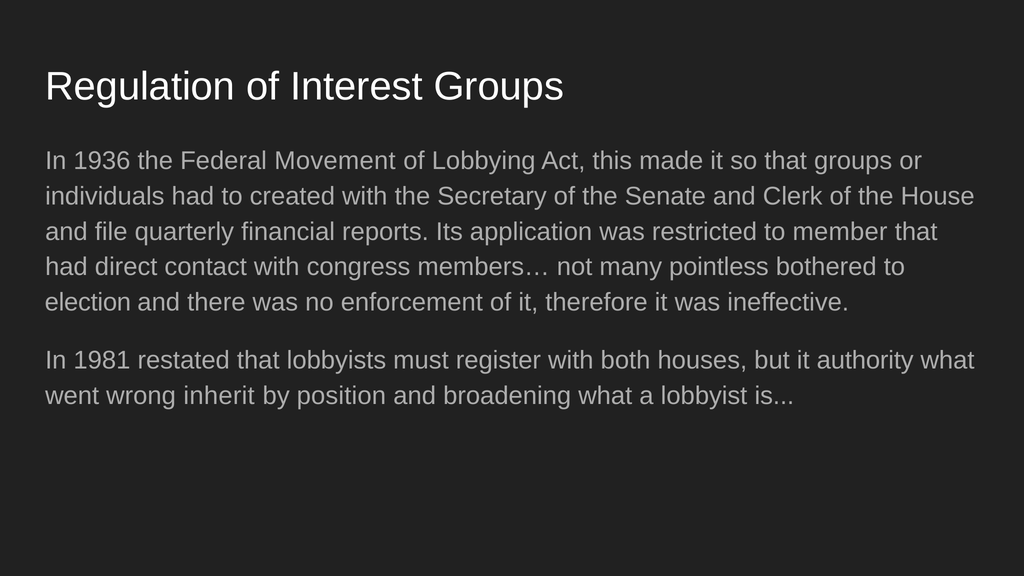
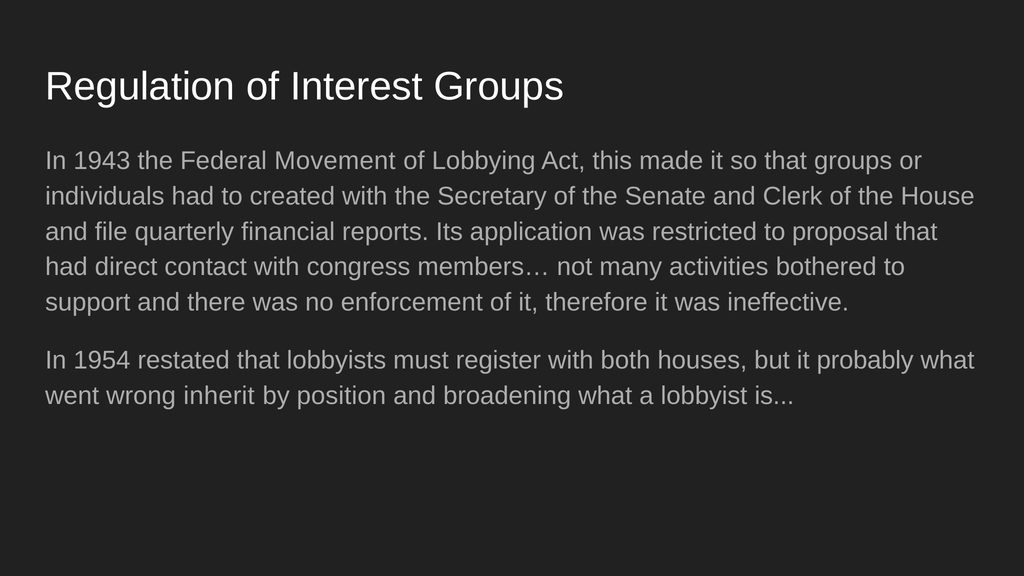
1936: 1936 -> 1943
member: member -> proposal
pointless: pointless -> activities
election: election -> support
1981: 1981 -> 1954
authority: authority -> probably
